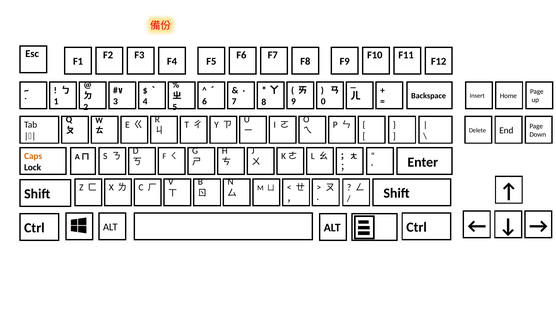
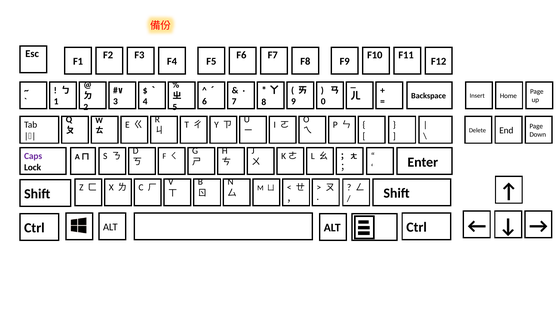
Caps colour: orange -> purple
